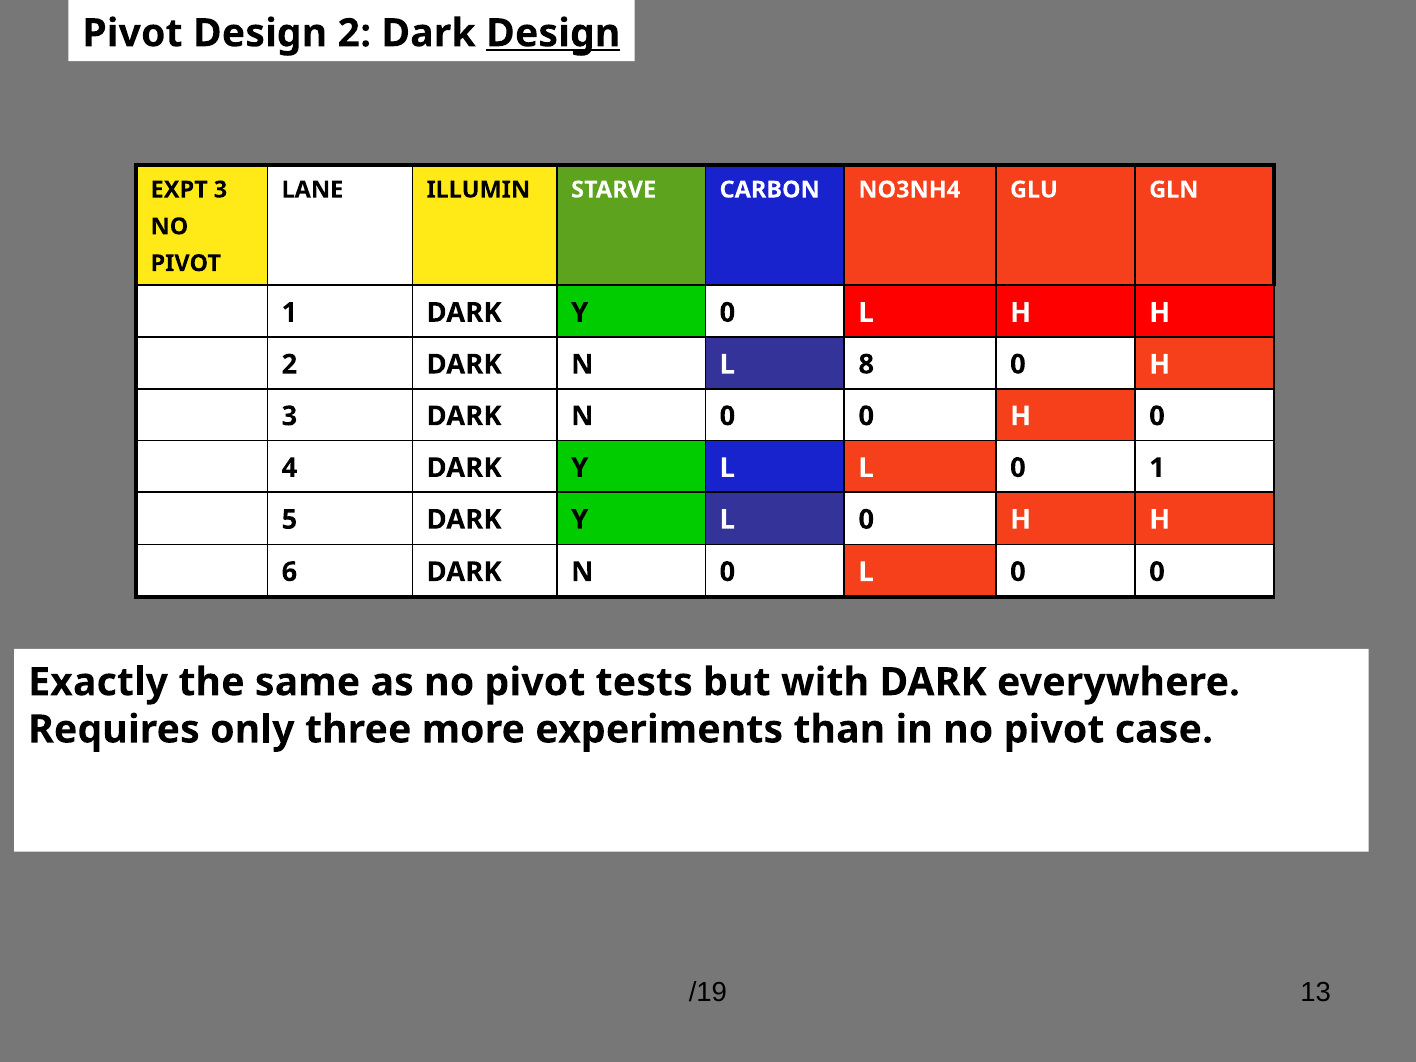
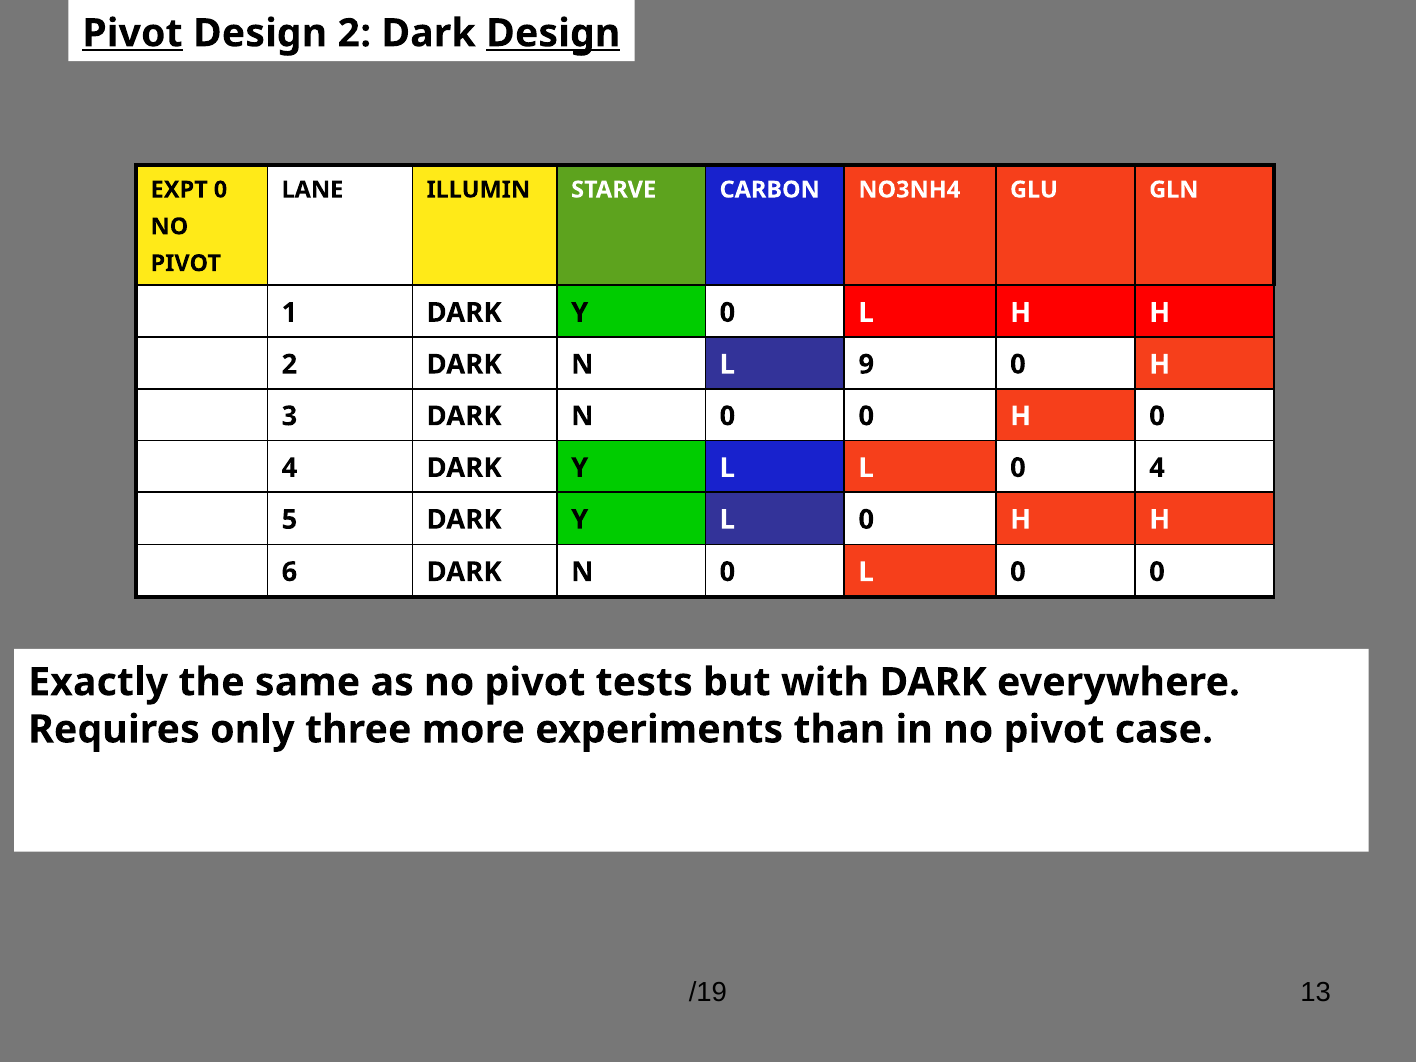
Pivot at (133, 33) underline: none -> present
EXPT 3: 3 -> 0
8: 8 -> 9
L 0 1: 1 -> 4
